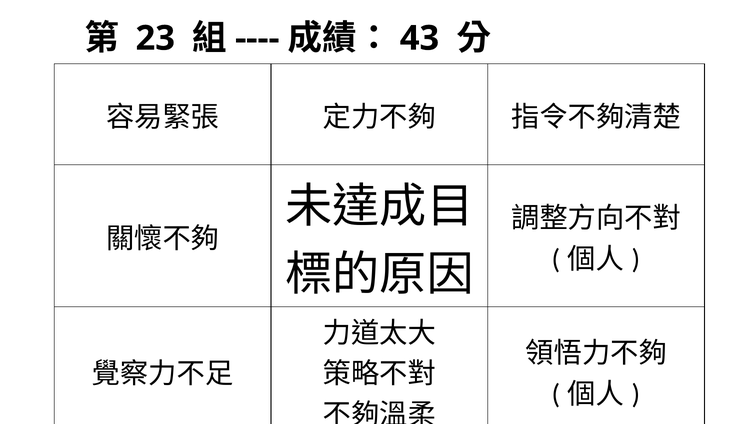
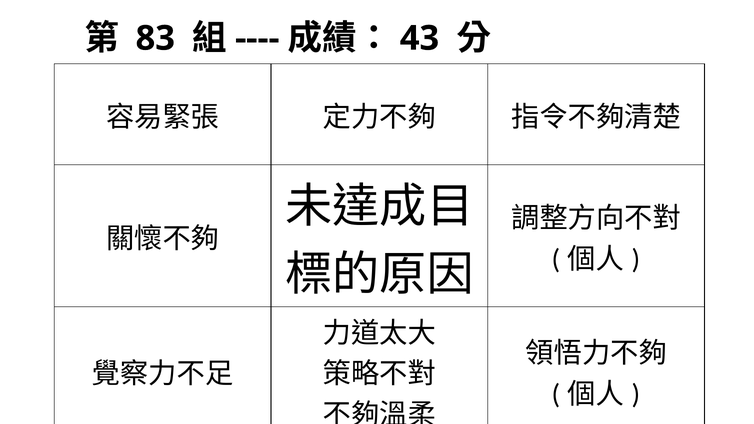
23: 23 -> 83
